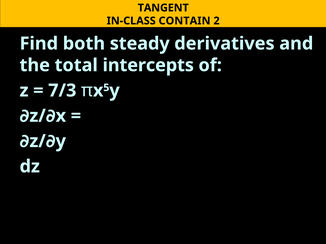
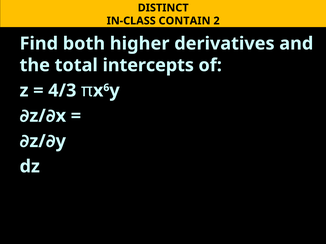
TANGENT: TANGENT -> DISTINCT
steady: steady -> higher
7/3: 7/3 -> 4/3
5: 5 -> 6
